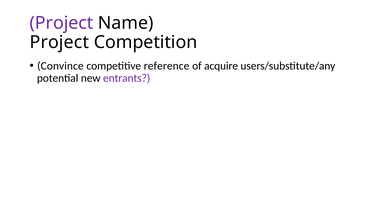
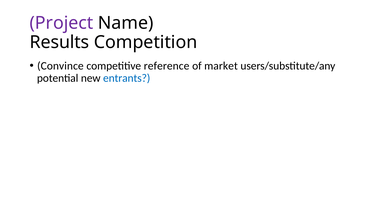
Project at (59, 42): Project -> Results
acquire: acquire -> market
entrants colour: purple -> blue
